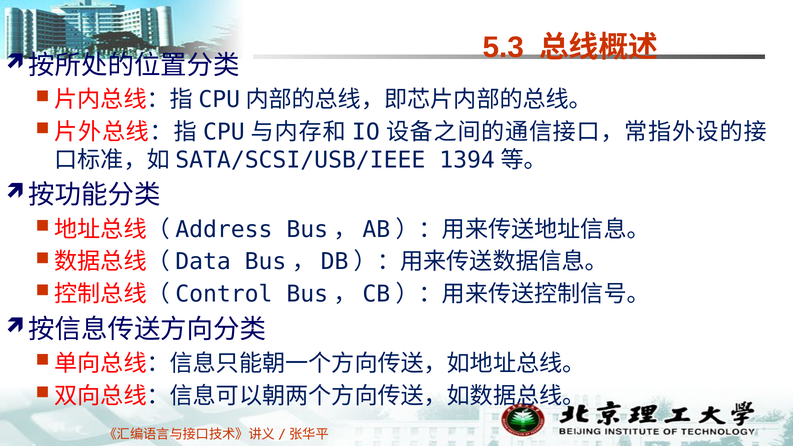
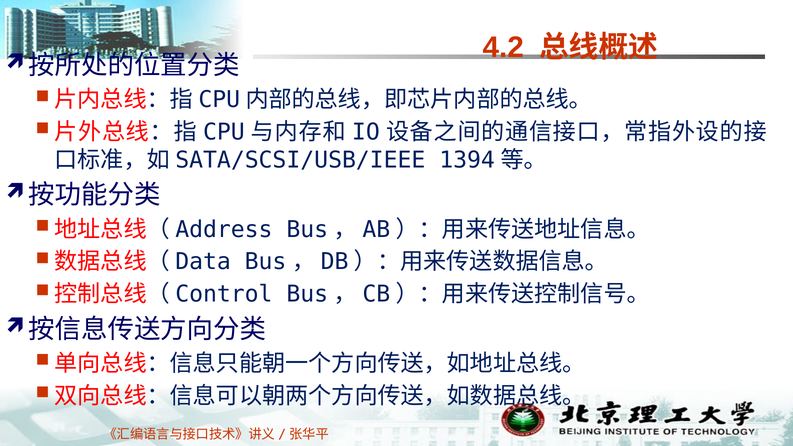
5.3: 5.3 -> 4.2
